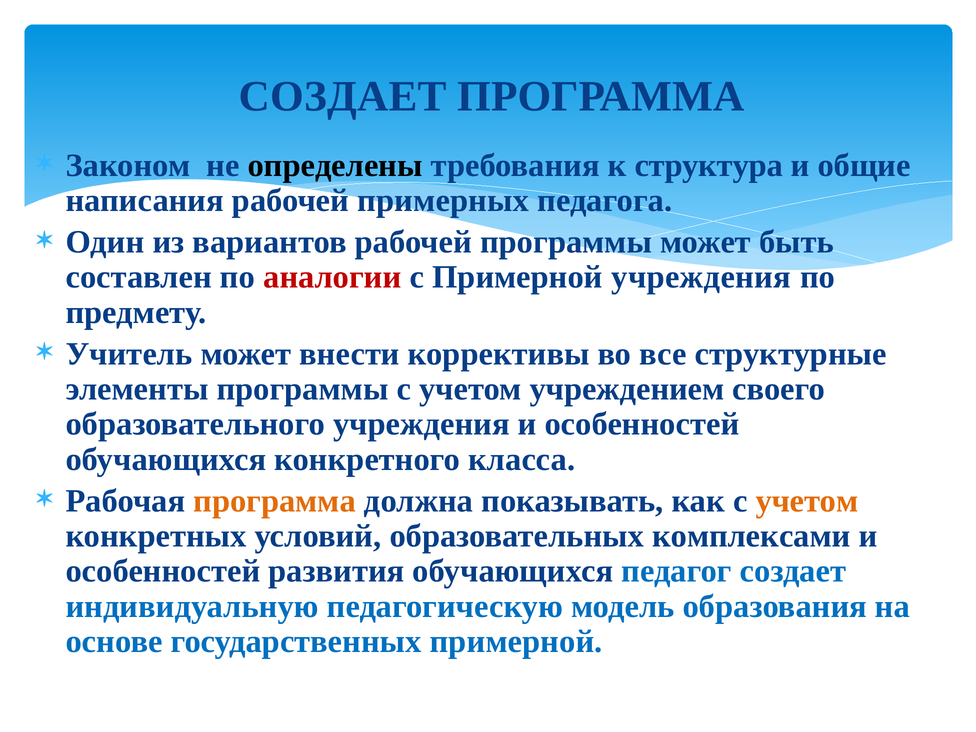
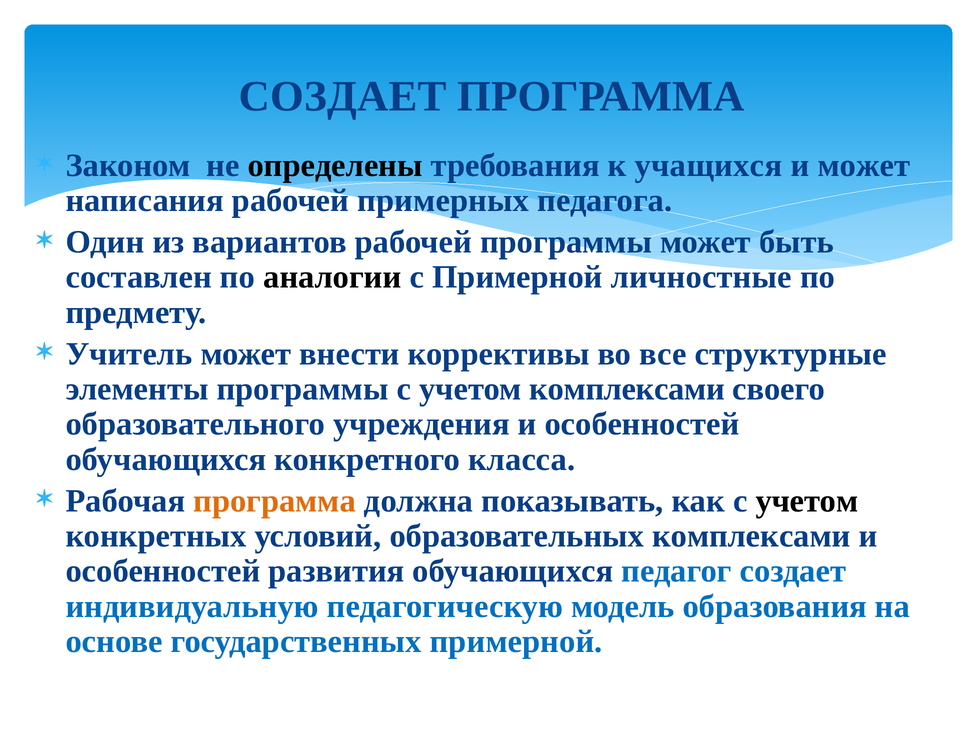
структура: структура -> учащихся
и общие: общие -> может
аналогии colour: red -> black
Примерной учреждения: учреждения -> личностные
учетом учреждением: учреждением -> комплексами
учетом at (807, 501) colour: orange -> black
